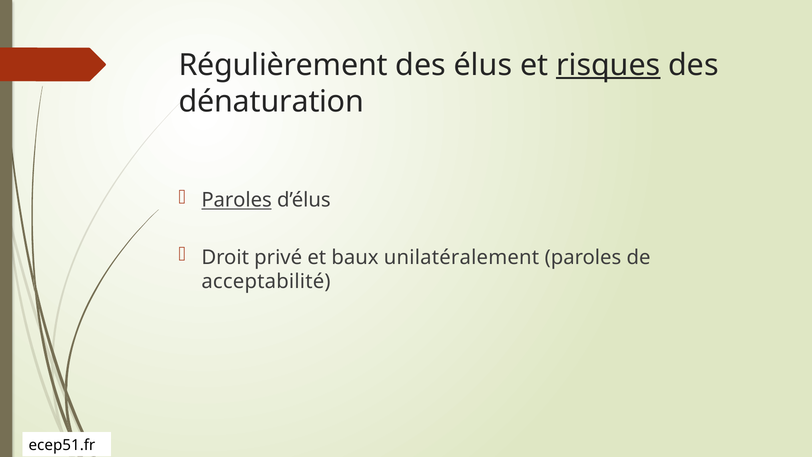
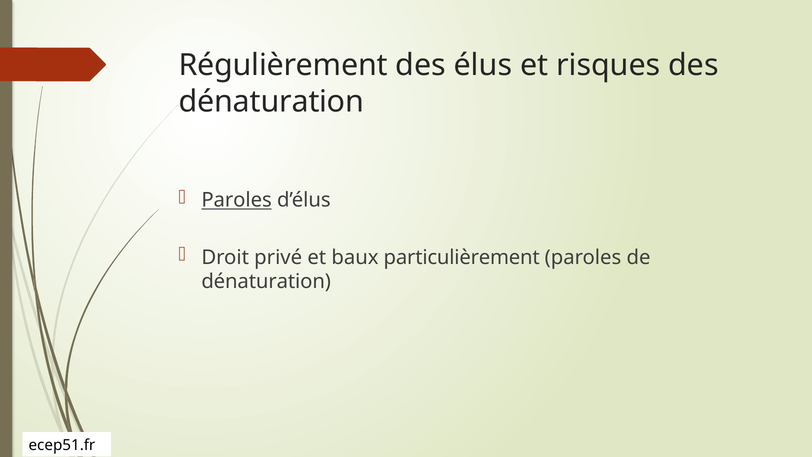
risques underline: present -> none
unilatéralement: unilatéralement -> particulièrement
acceptabilité at (266, 282): acceptabilité -> dénaturation
